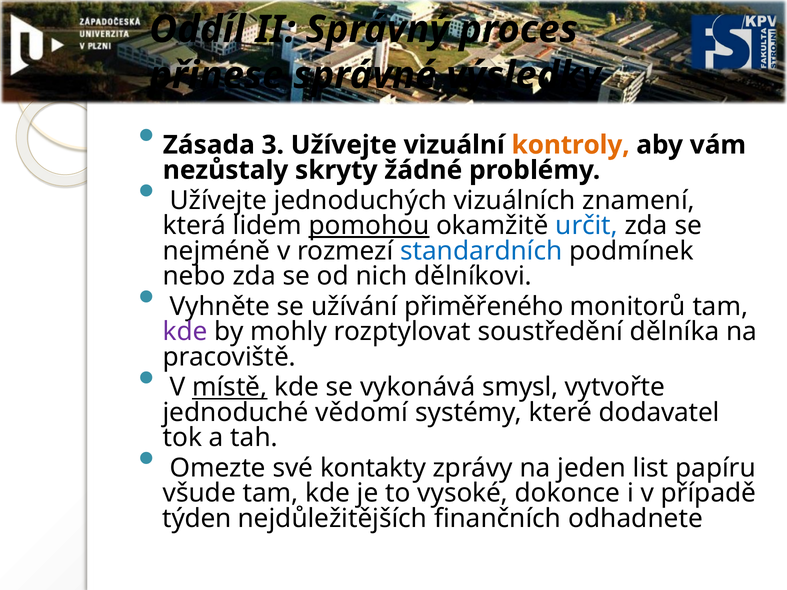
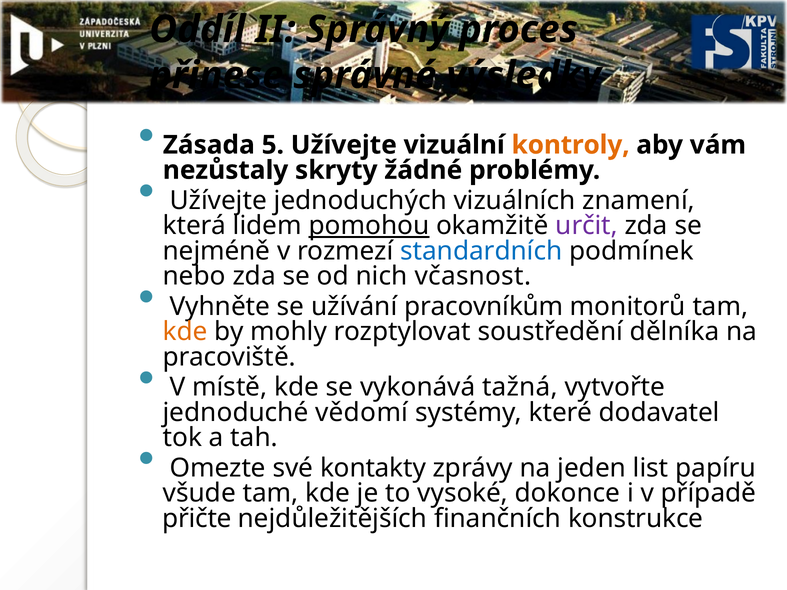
3: 3 -> 5
určit colour: blue -> purple
dělníkovi: dělníkovi -> včasnost
přiměřeného: přiměřeného -> pracovníkům
kde at (185, 332) colour: purple -> orange
místě underline: present -> none
smysl: smysl -> tažná
týden: týden -> přičte
odhadnete: odhadnete -> konstrukce
